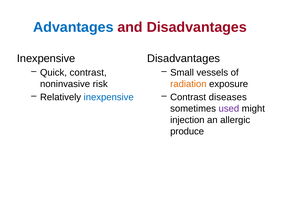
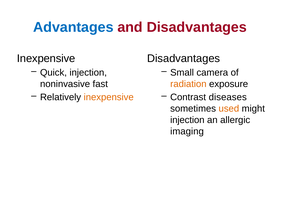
Quick contrast: contrast -> injection
vessels: vessels -> camera
risk: risk -> fast
inexpensive at (109, 97) colour: blue -> orange
used colour: purple -> orange
produce: produce -> imaging
